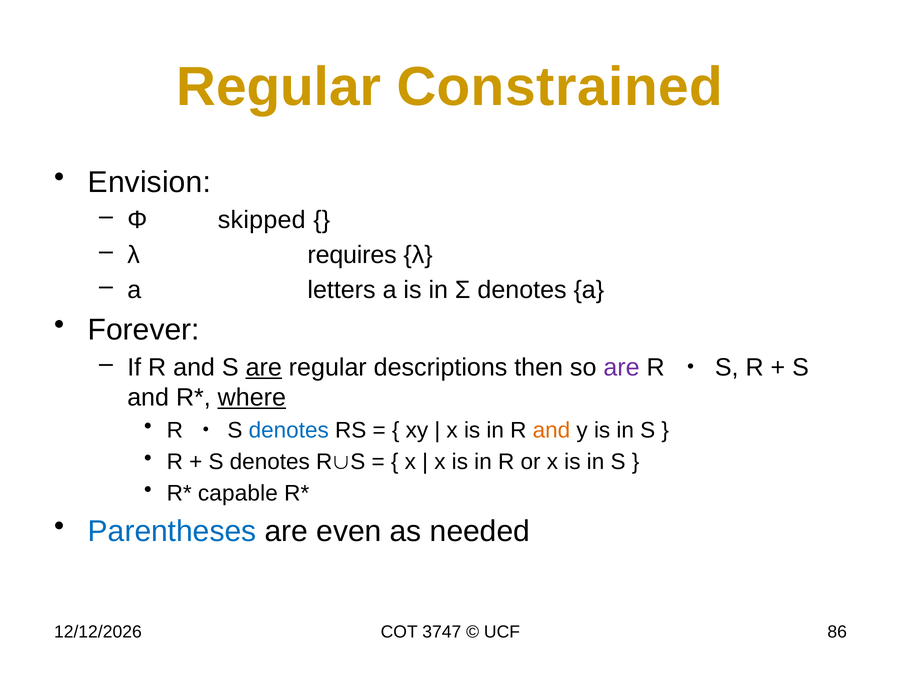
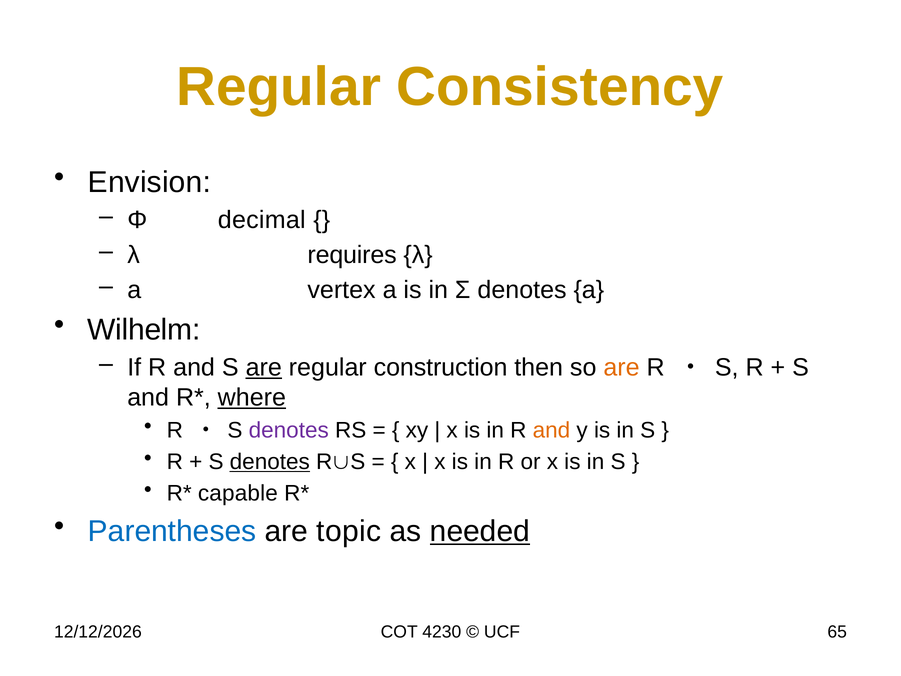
Constrained: Constrained -> Consistency
skipped: skipped -> decimal
letters: letters -> vertex
Forever: Forever -> Wilhelm
descriptions: descriptions -> construction
are at (621, 367) colour: purple -> orange
denotes at (289, 430) colour: blue -> purple
denotes at (270, 462) underline: none -> present
even: even -> topic
needed underline: none -> present
3747: 3747 -> 4230
86: 86 -> 65
